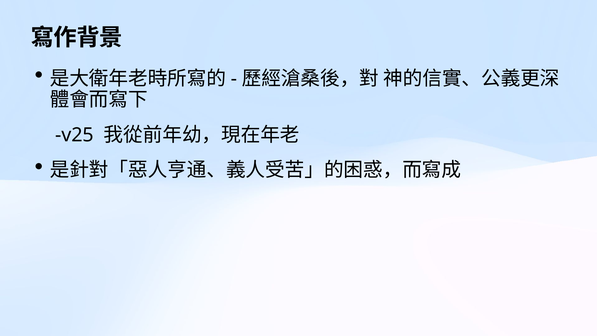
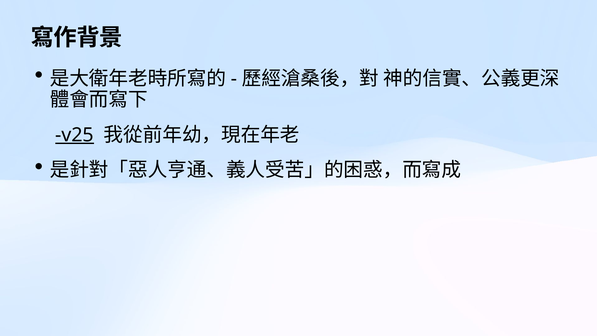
v25 underline: none -> present
